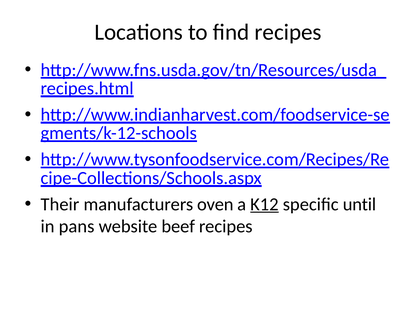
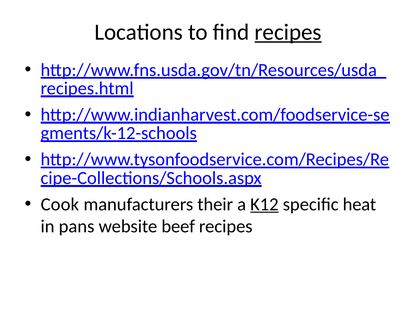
recipes at (288, 32) underline: none -> present
Their: Their -> Cook
oven: oven -> their
until: until -> heat
